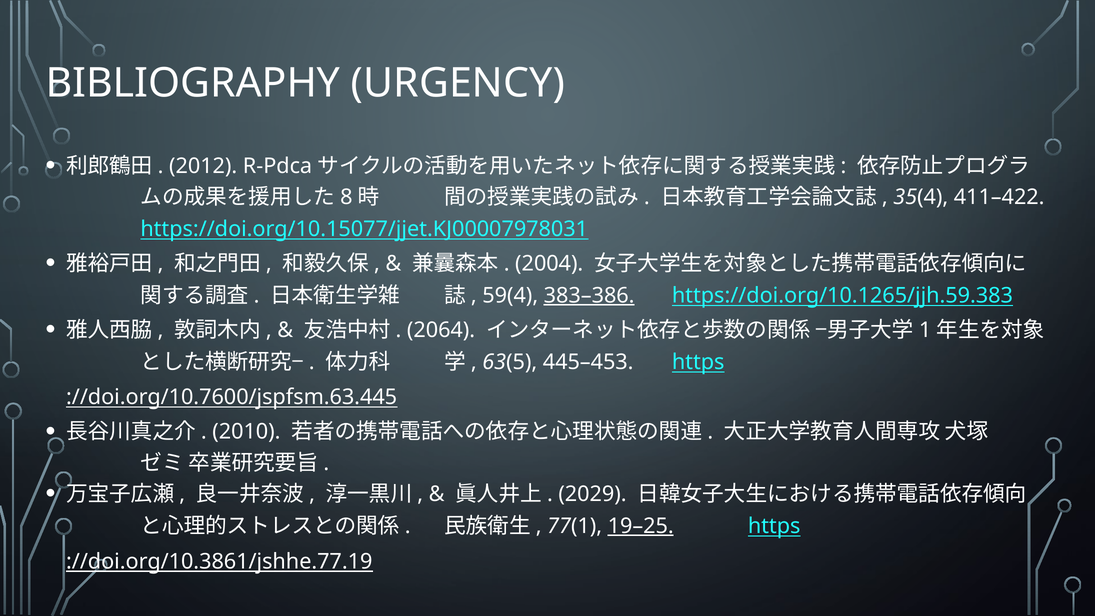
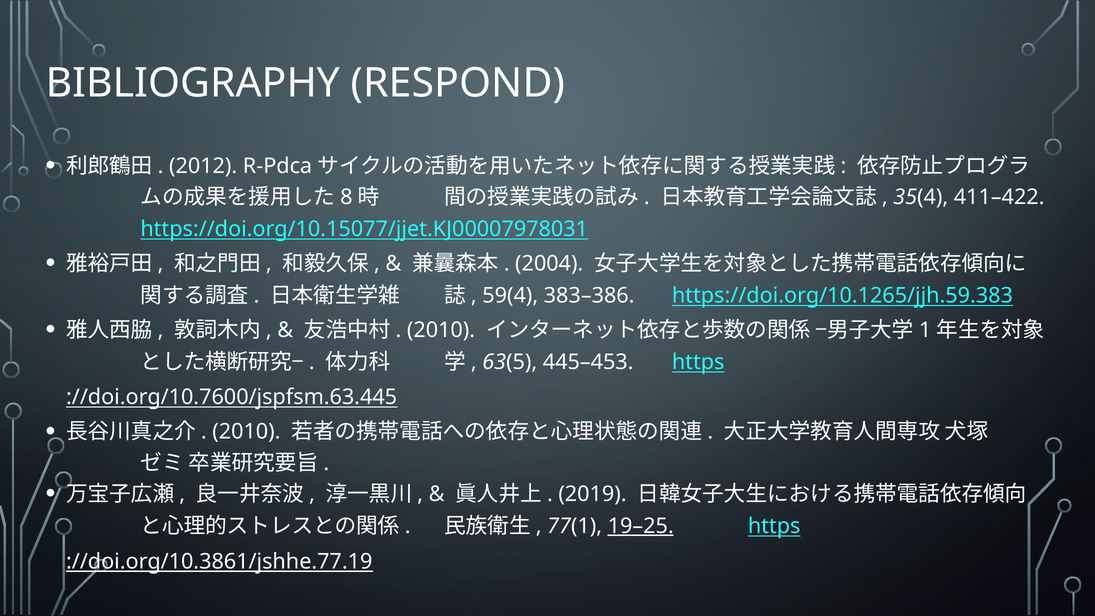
URGENCY: URGENCY -> RESPOND
383–386 underline: present -> none
2064 at (441, 330): 2064 -> 2010
2029: 2029 -> 2019
